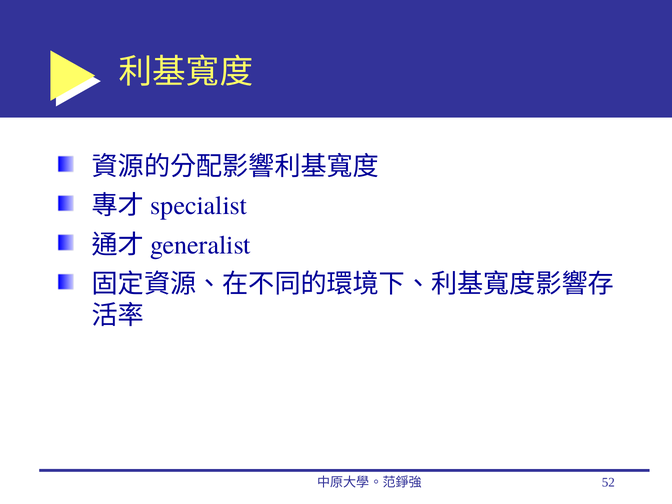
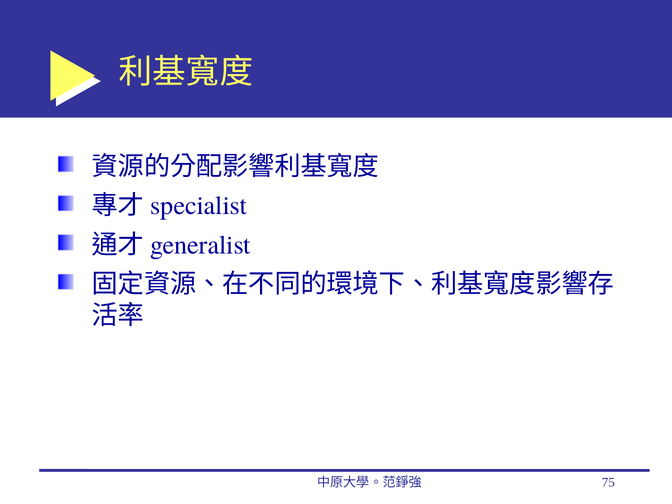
52: 52 -> 75
